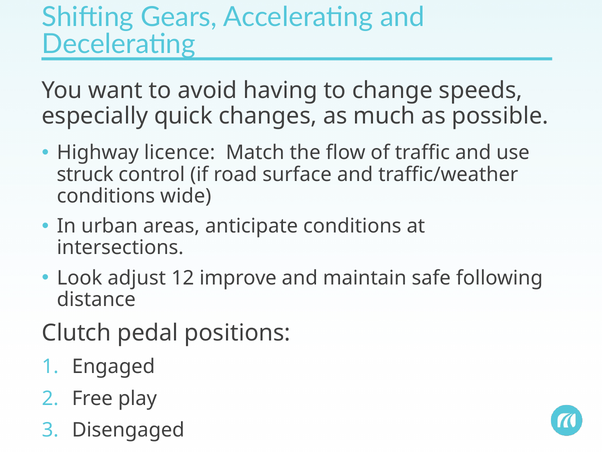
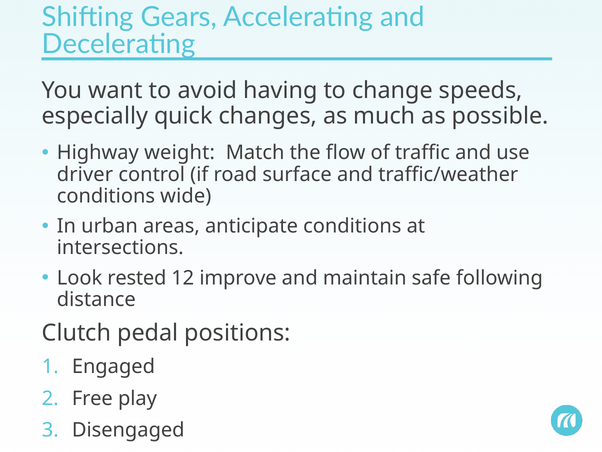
licence: licence -> weight
struck: struck -> driver
adjust: adjust -> rested
